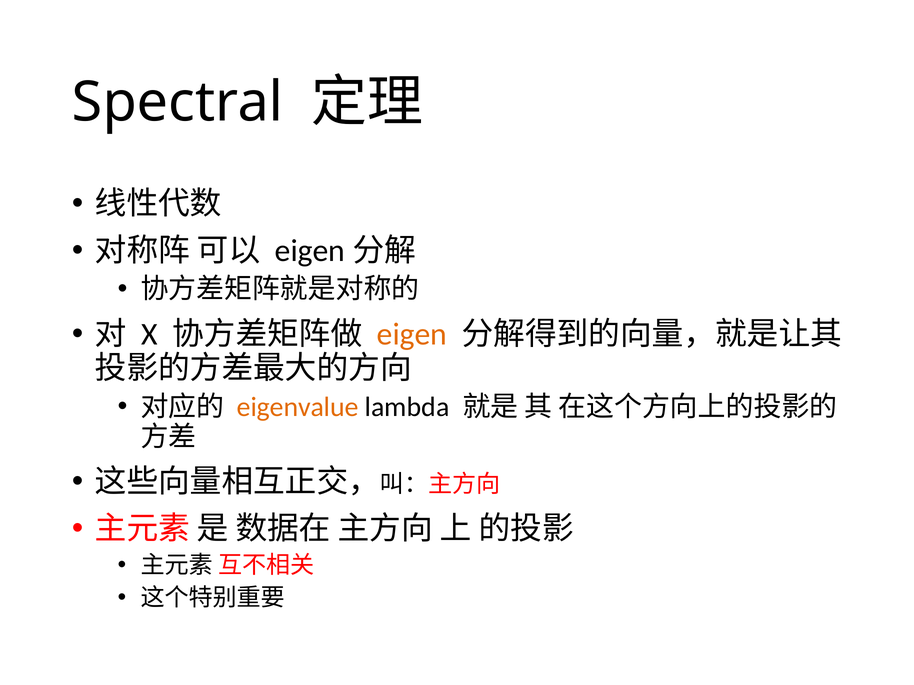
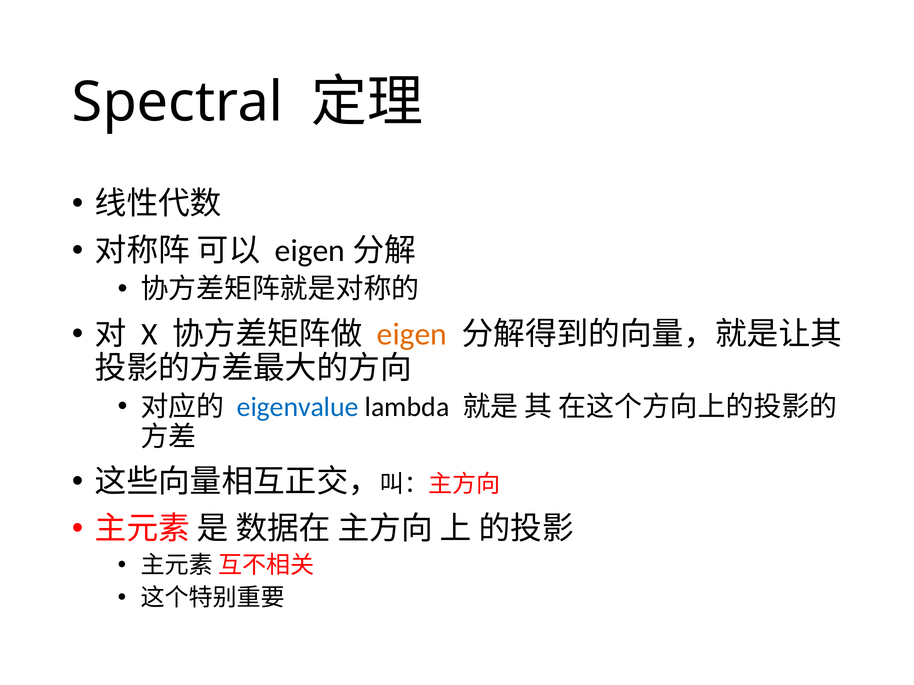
eigenvalue colour: orange -> blue
